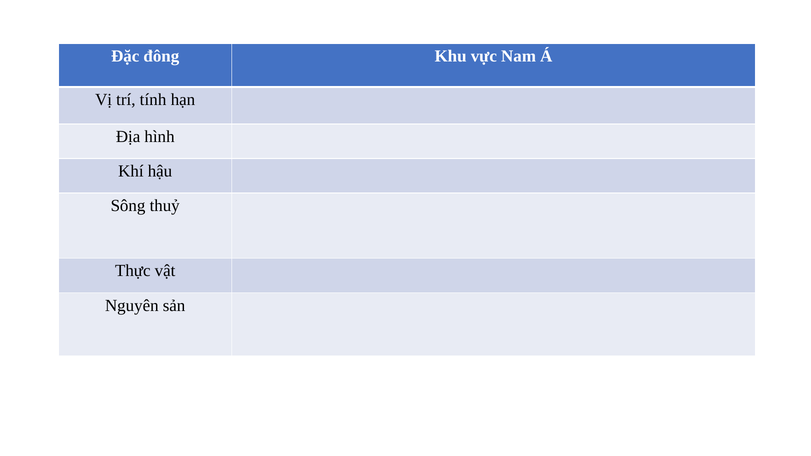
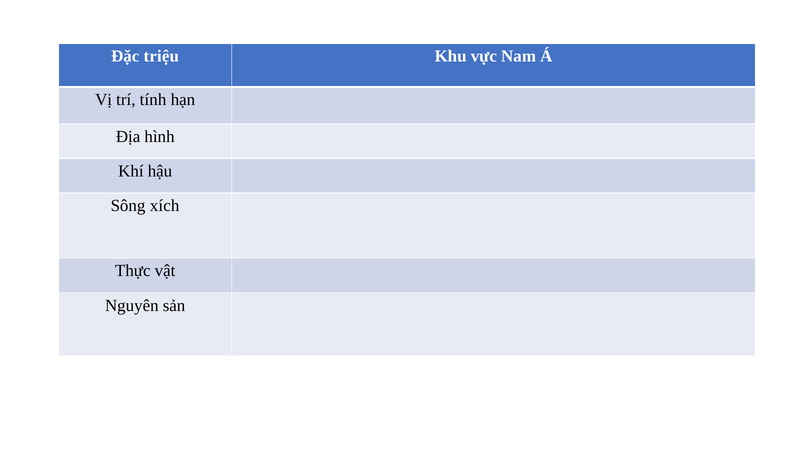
đông: đông -> triệu
thuỷ: thuỷ -> xích
